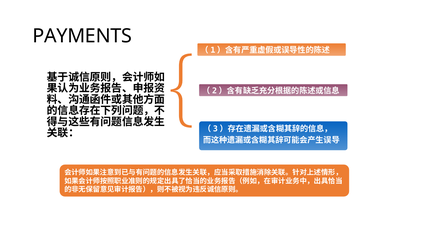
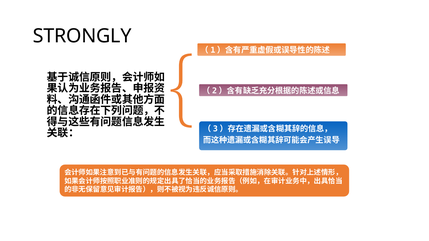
PAYMENTS: PAYMENTS -> STRONGLY
